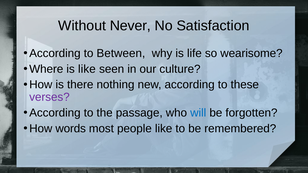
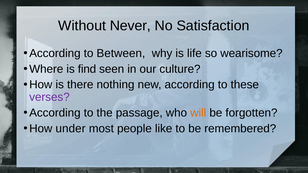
is like: like -> find
will colour: blue -> orange
words: words -> under
